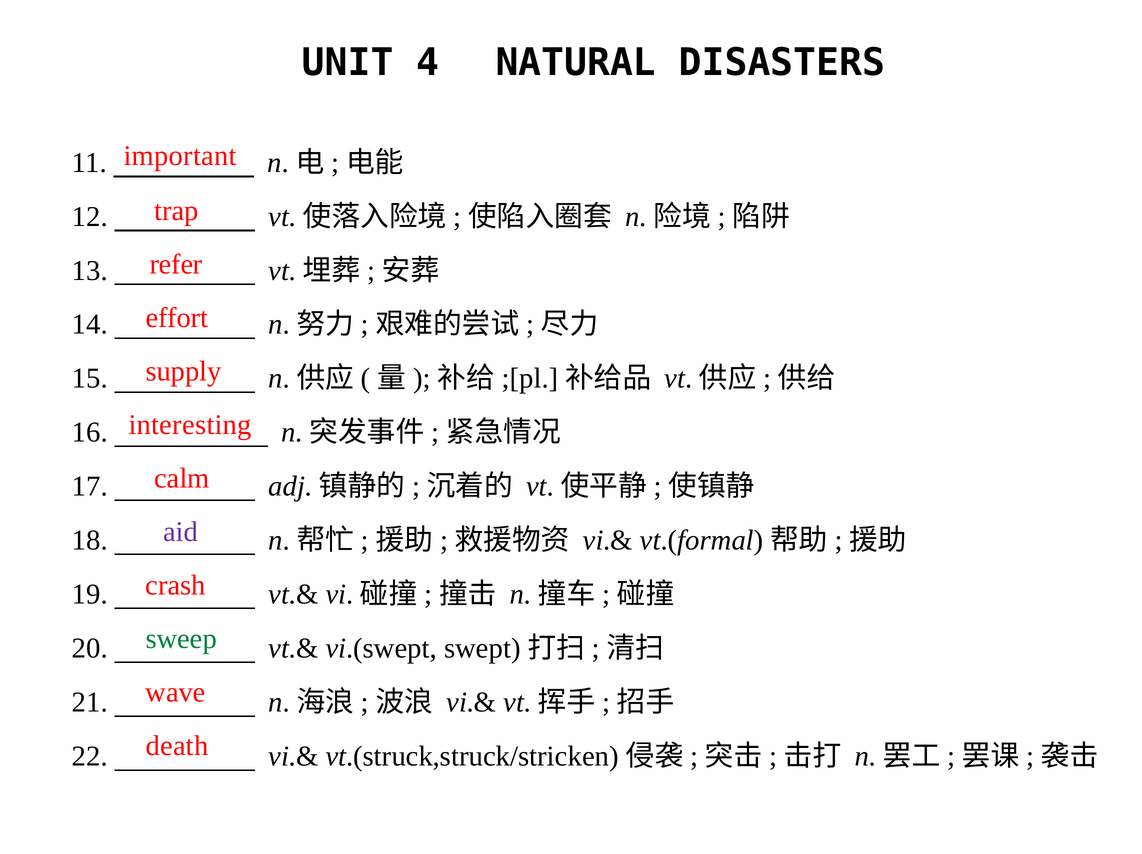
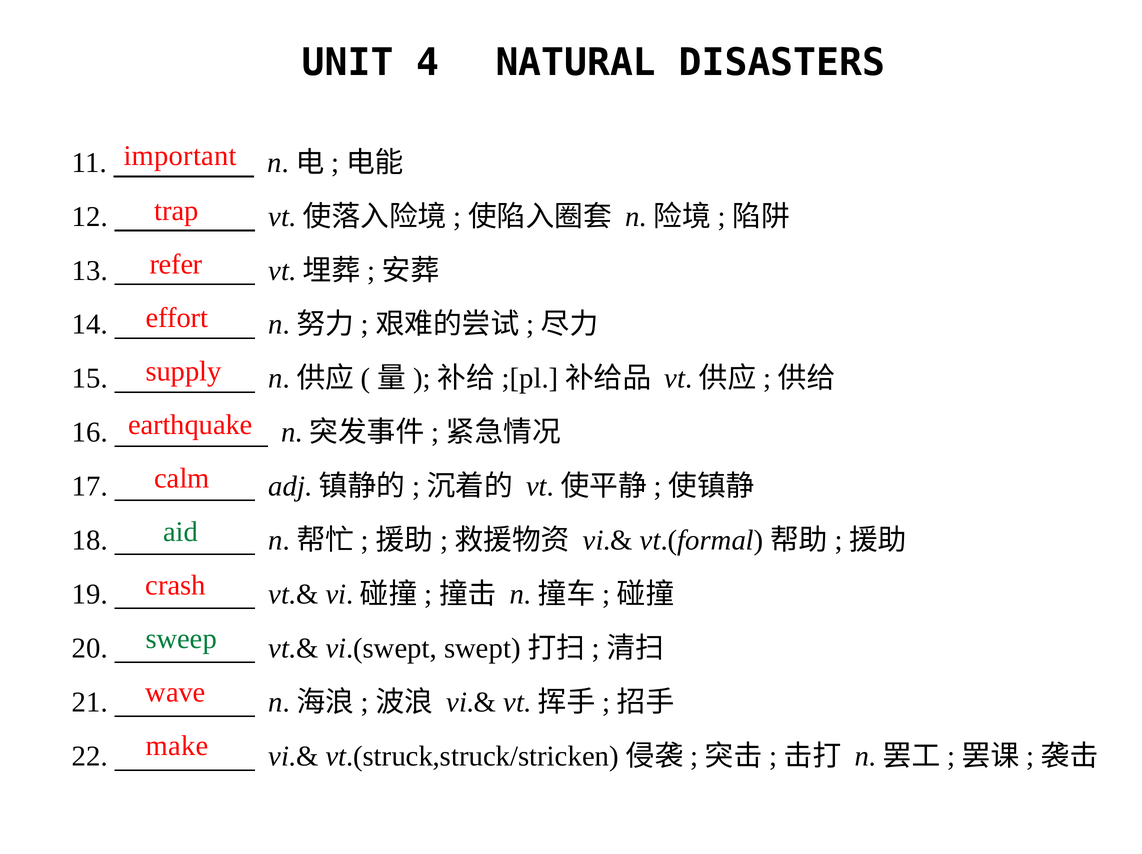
interesting: interesting -> earthquake
aid colour: purple -> green
death: death -> make
